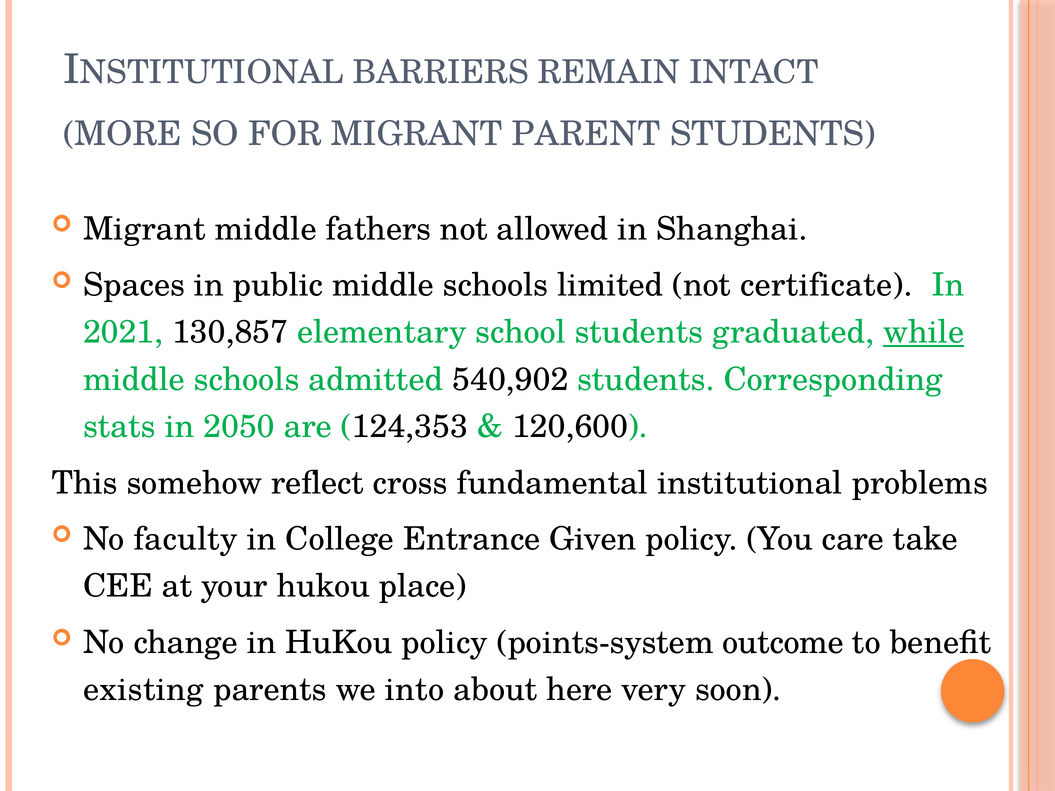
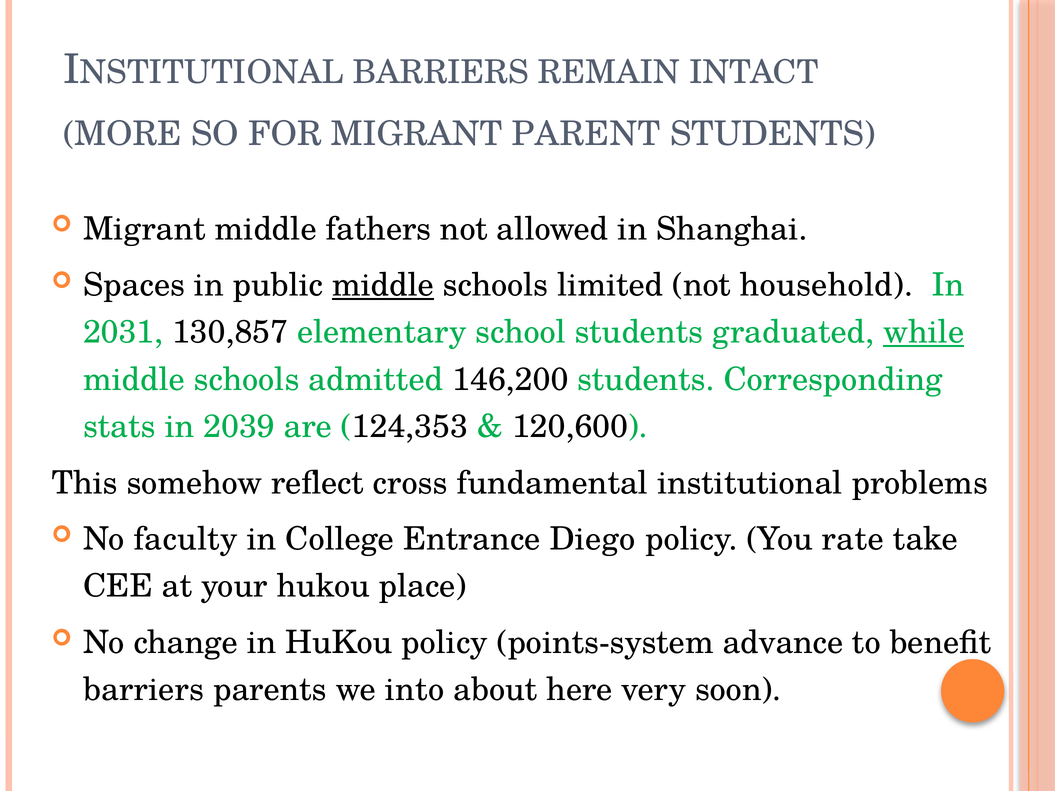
middle at (383, 285) underline: none -> present
certificate: certificate -> household
2021: 2021 -> 2031
540,902: 540,902 -> 146,200
2050: 2050 -> 2039
Given: Given -> Diego
care: care -> rate
outcome: outcome -> advance
existing at (144, 690): existing -> barriers
